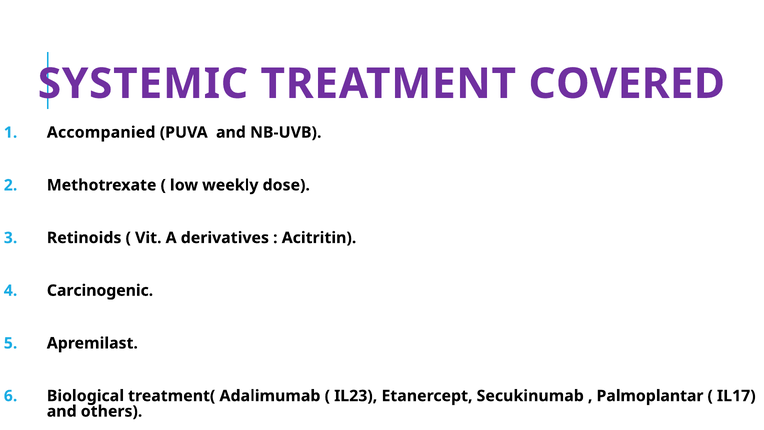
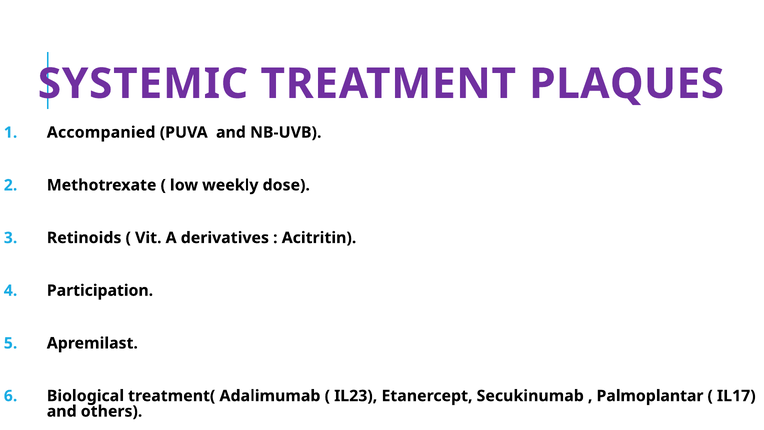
COVERED: COVERED -> PLAQUES
Carcinogenic: Carcinogenic -> Participation
